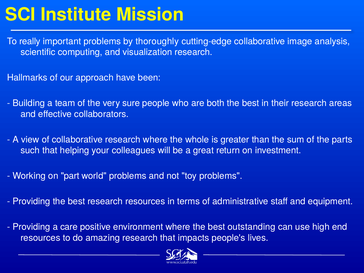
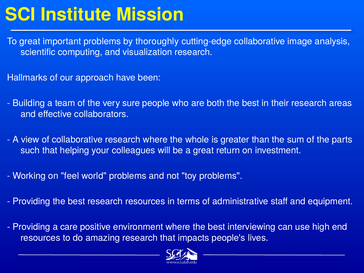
To really: really -> great
part: part -> feel
outstanding: outstanding -> interviewing
